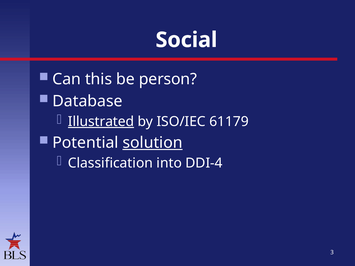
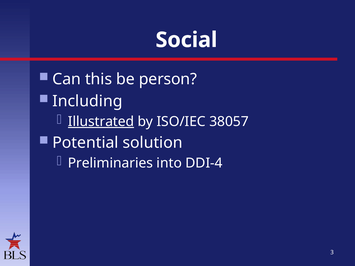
Database: Database -> Including
61179: 61179 -> 38057
solution underline: present -> none
Classification: Classification -> Preliminaries
